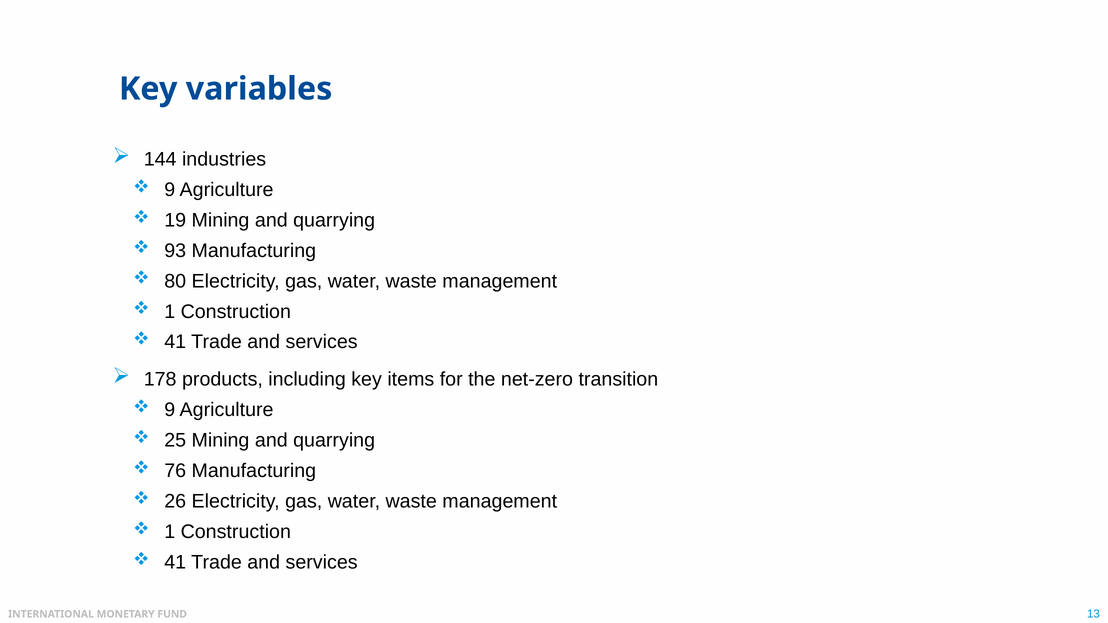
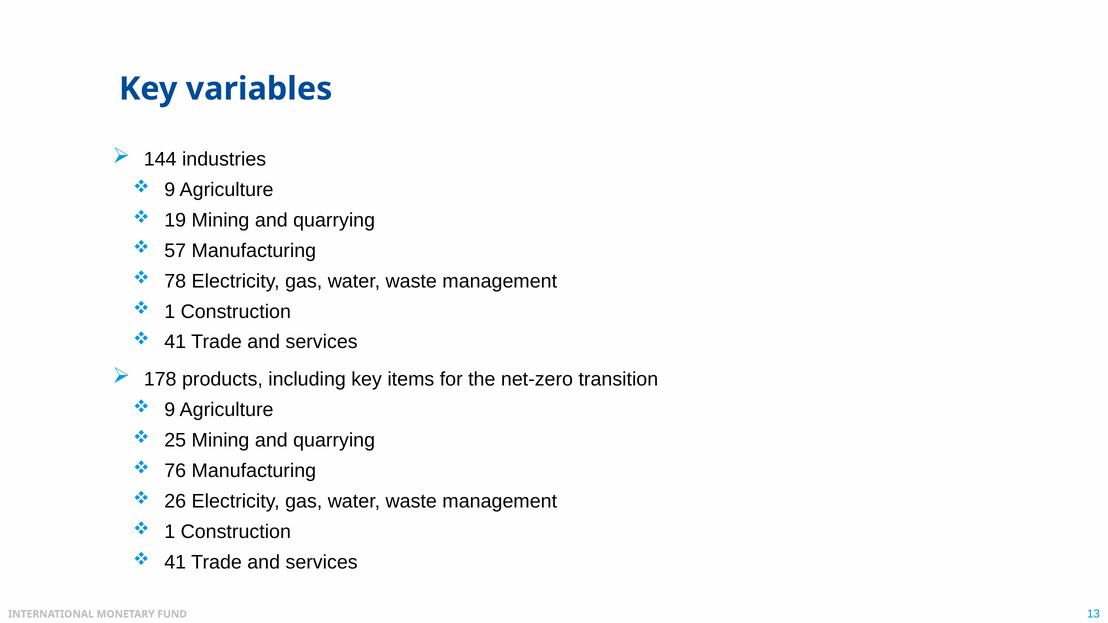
93: 93 -> 57
80: 80 -> 78
